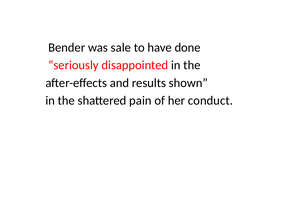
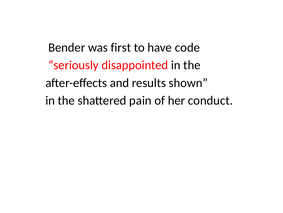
sale: sale -> first
done: done -> code
